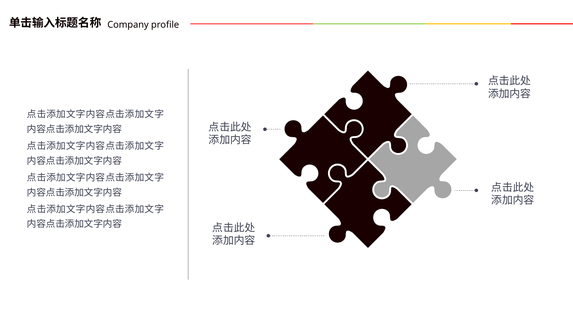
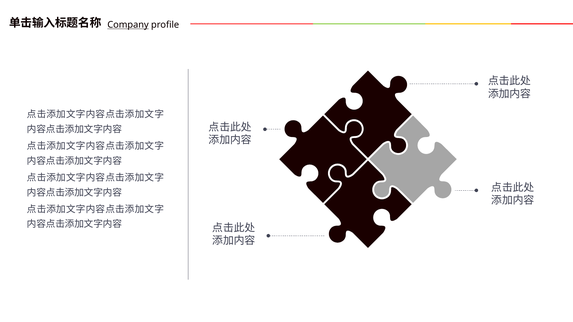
Company underline: none -> present
